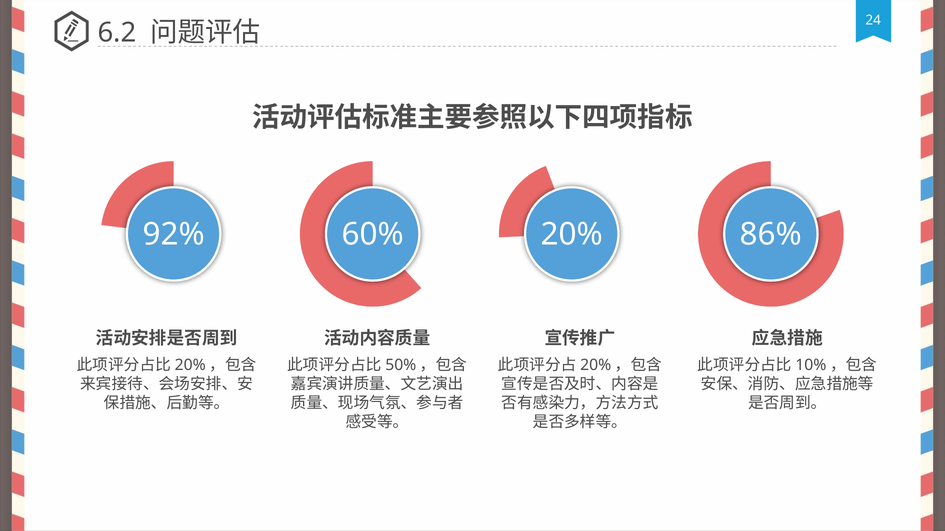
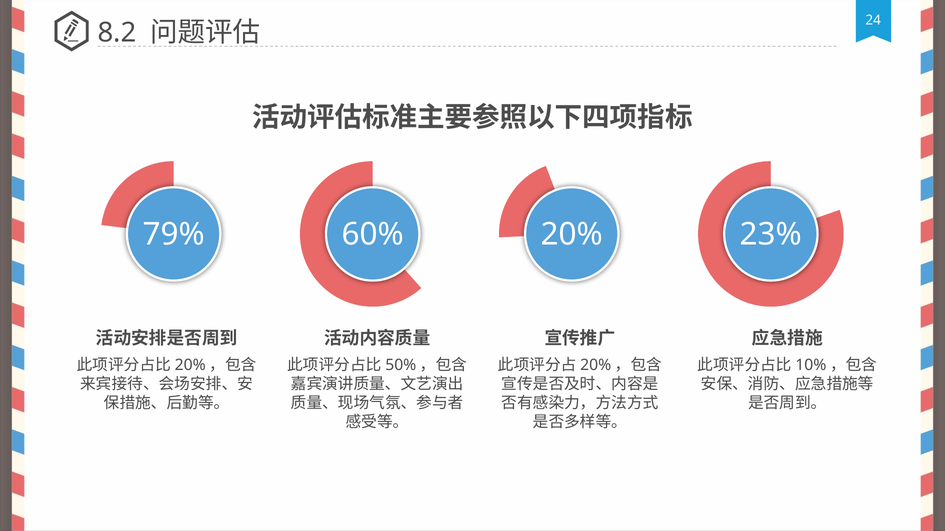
6.2: 6.2 -> 8.2
92%: 92% -> 79%
86%: 86% -> 23%
